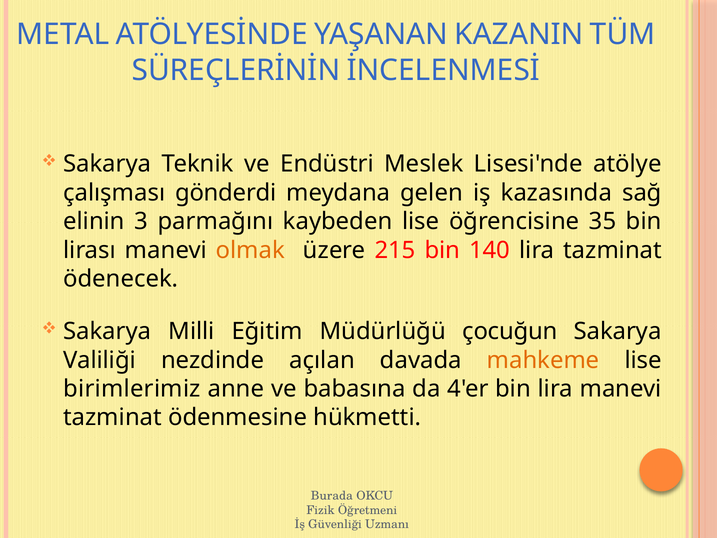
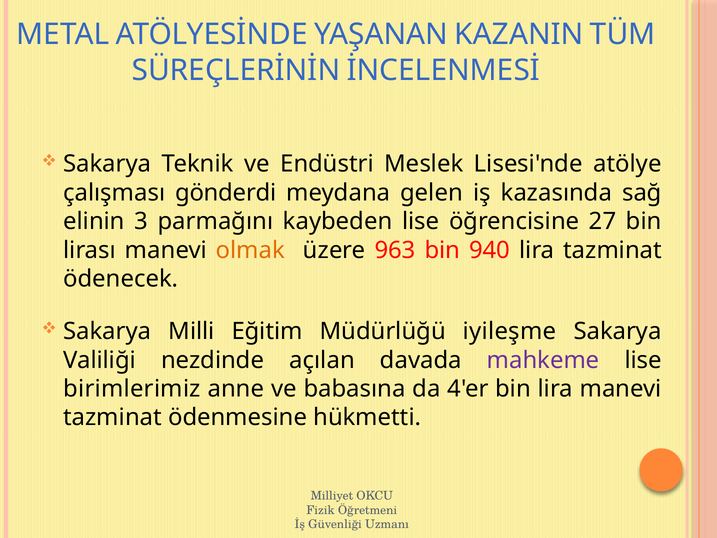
35: 35 -> 27
215: 215 -> 963
140: 140 -> 940
çocuğun: çocuğun -> iyileşme
mahkeme colour: orange -> purple
Burada: Burada -> Milliyet
